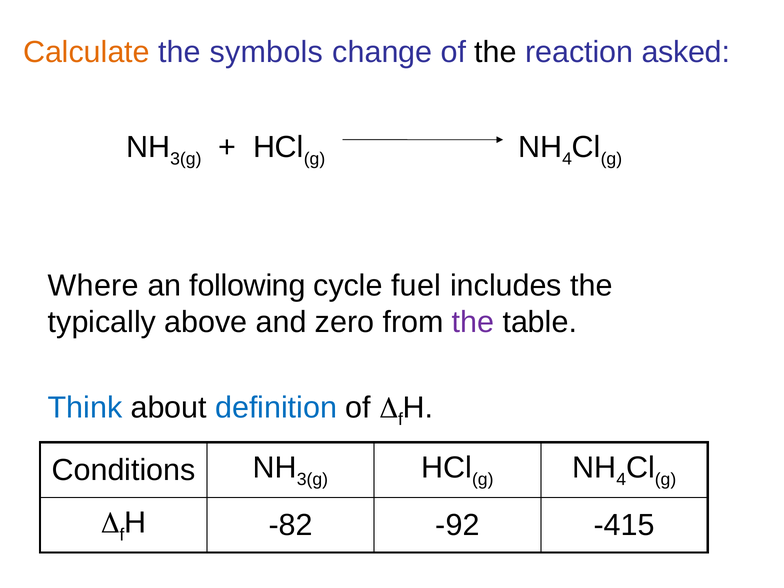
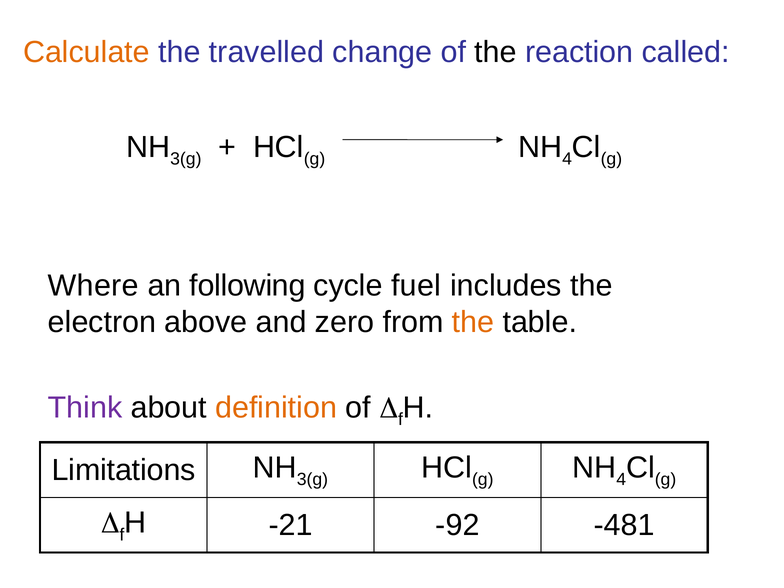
symbols: symbols -> travelled
asked: asked -> called
typically: typically -> electron
the at (473, 322) colour: purple -> orange
Think colour: blue -> purple
definition colour: blue -> orange
Conditions: Conditions -> Limitations
-82: -82 -> -21
-415: -415 -> -481
